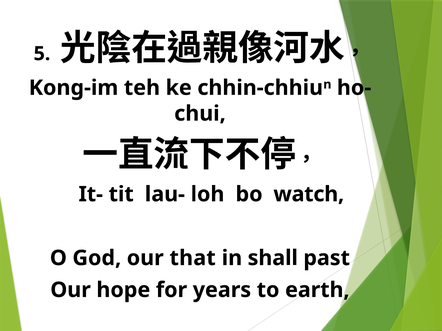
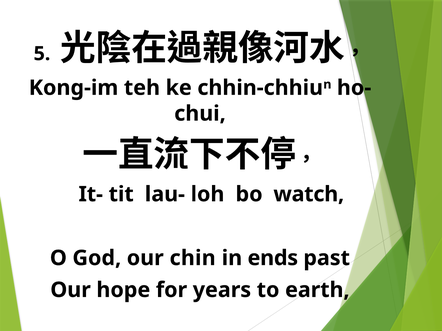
that: that -> chin
shall: shall -> ends
